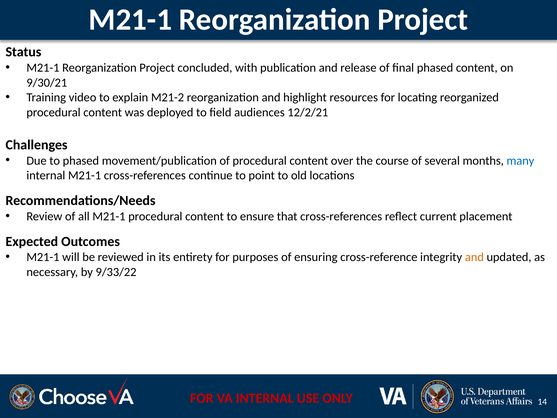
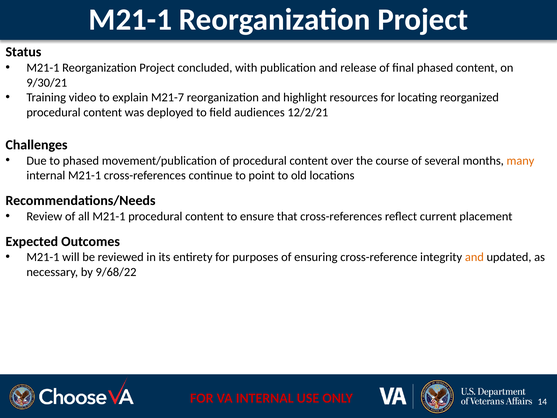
M21-2: M21-2 -> M21-7
many colour: blue -> orange
9/33/22: 9/33/22 -> 9/68/22
